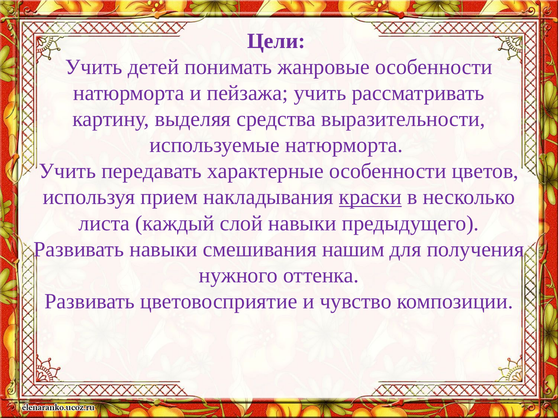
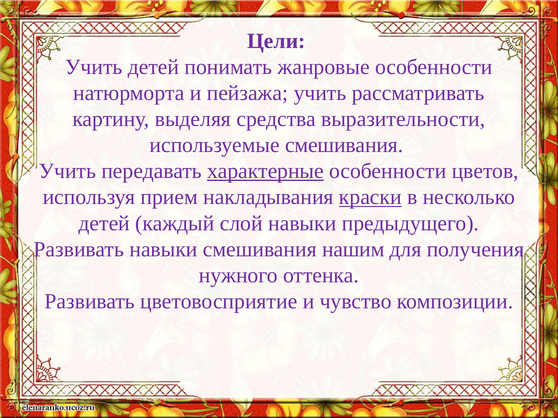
используемые натюрморта: натюрморта -> смешивания
характерные underline: none -> present
листа at (104, 223): листа -> детей
